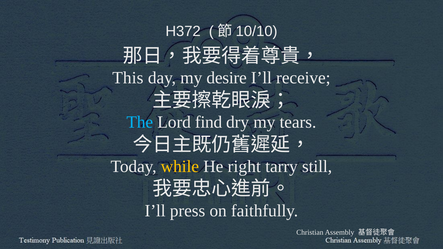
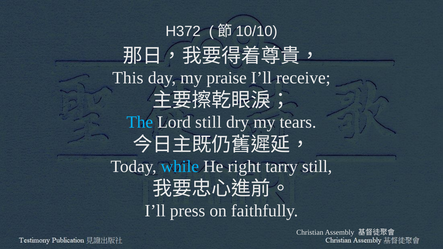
desire: desire -> praise
Lord find: find -> still
while colour: yellow -> light blue
